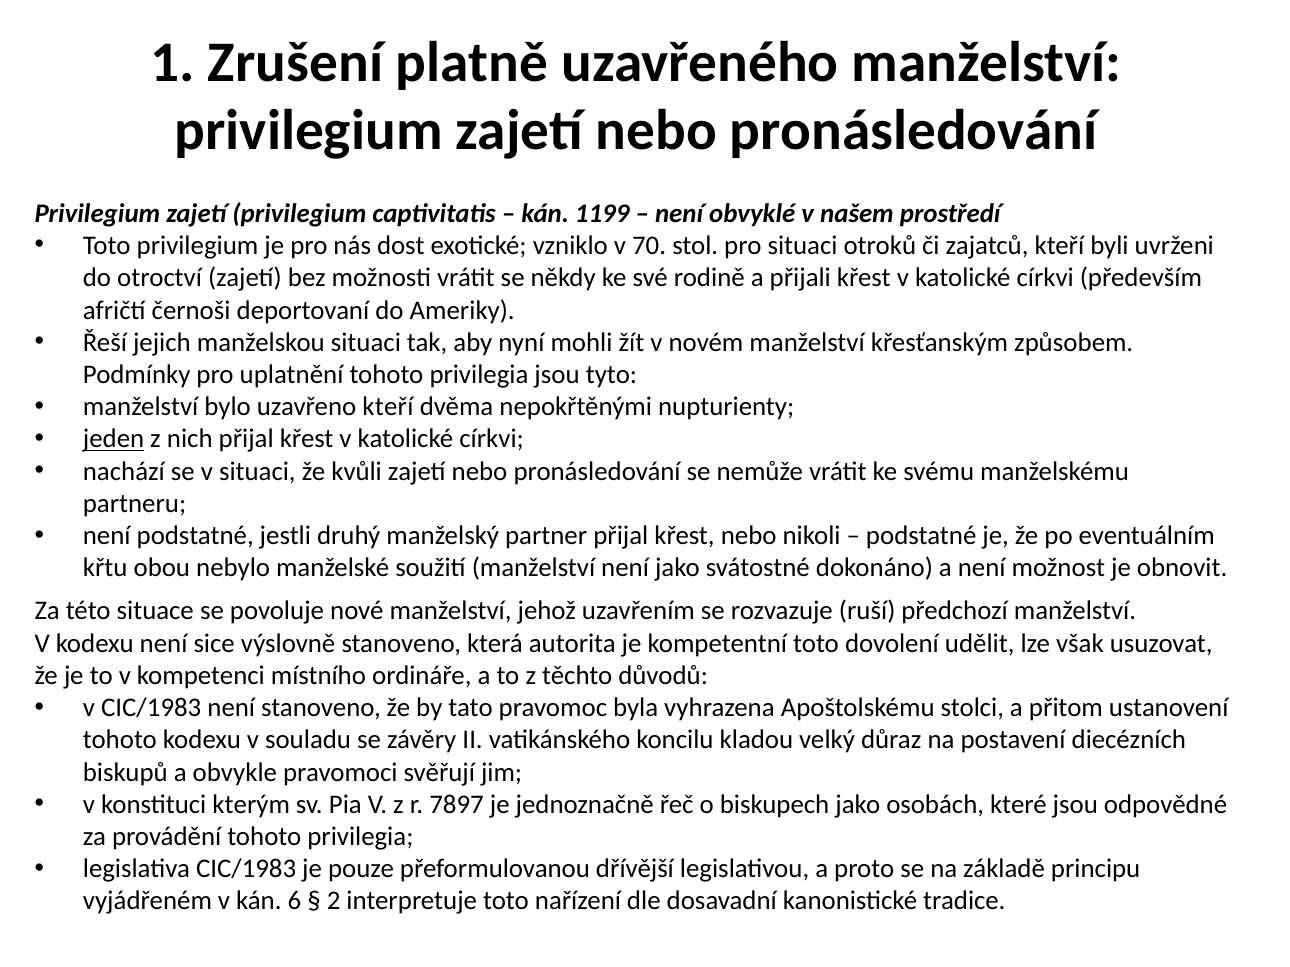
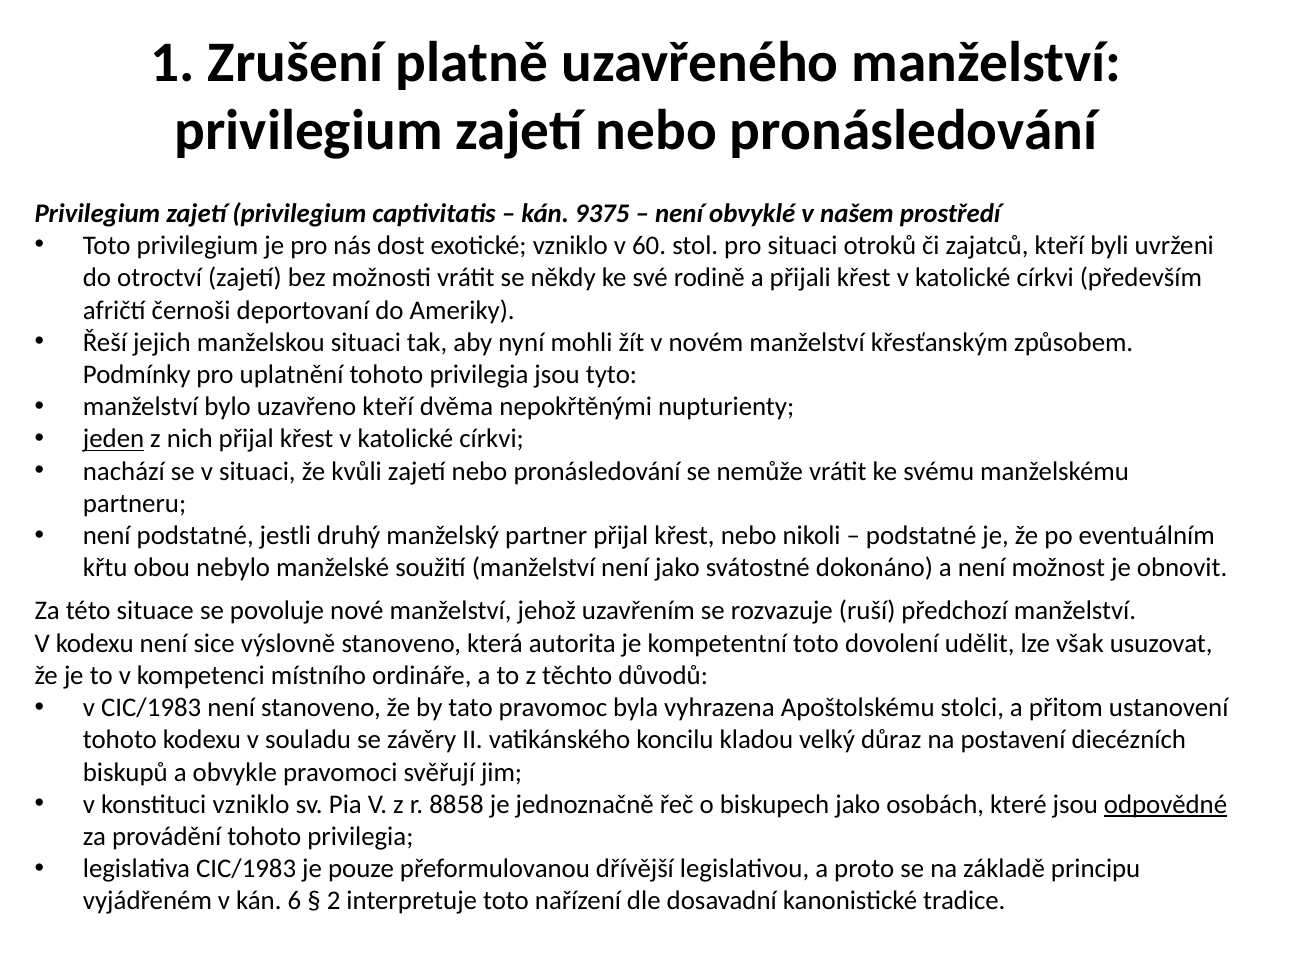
1199: 1199 -> 9375
70: 70 -> 60
konstituci kterým: kterým -> vzniklo
7897: 7897 -> 8858
odpovědné underline: none -> present
